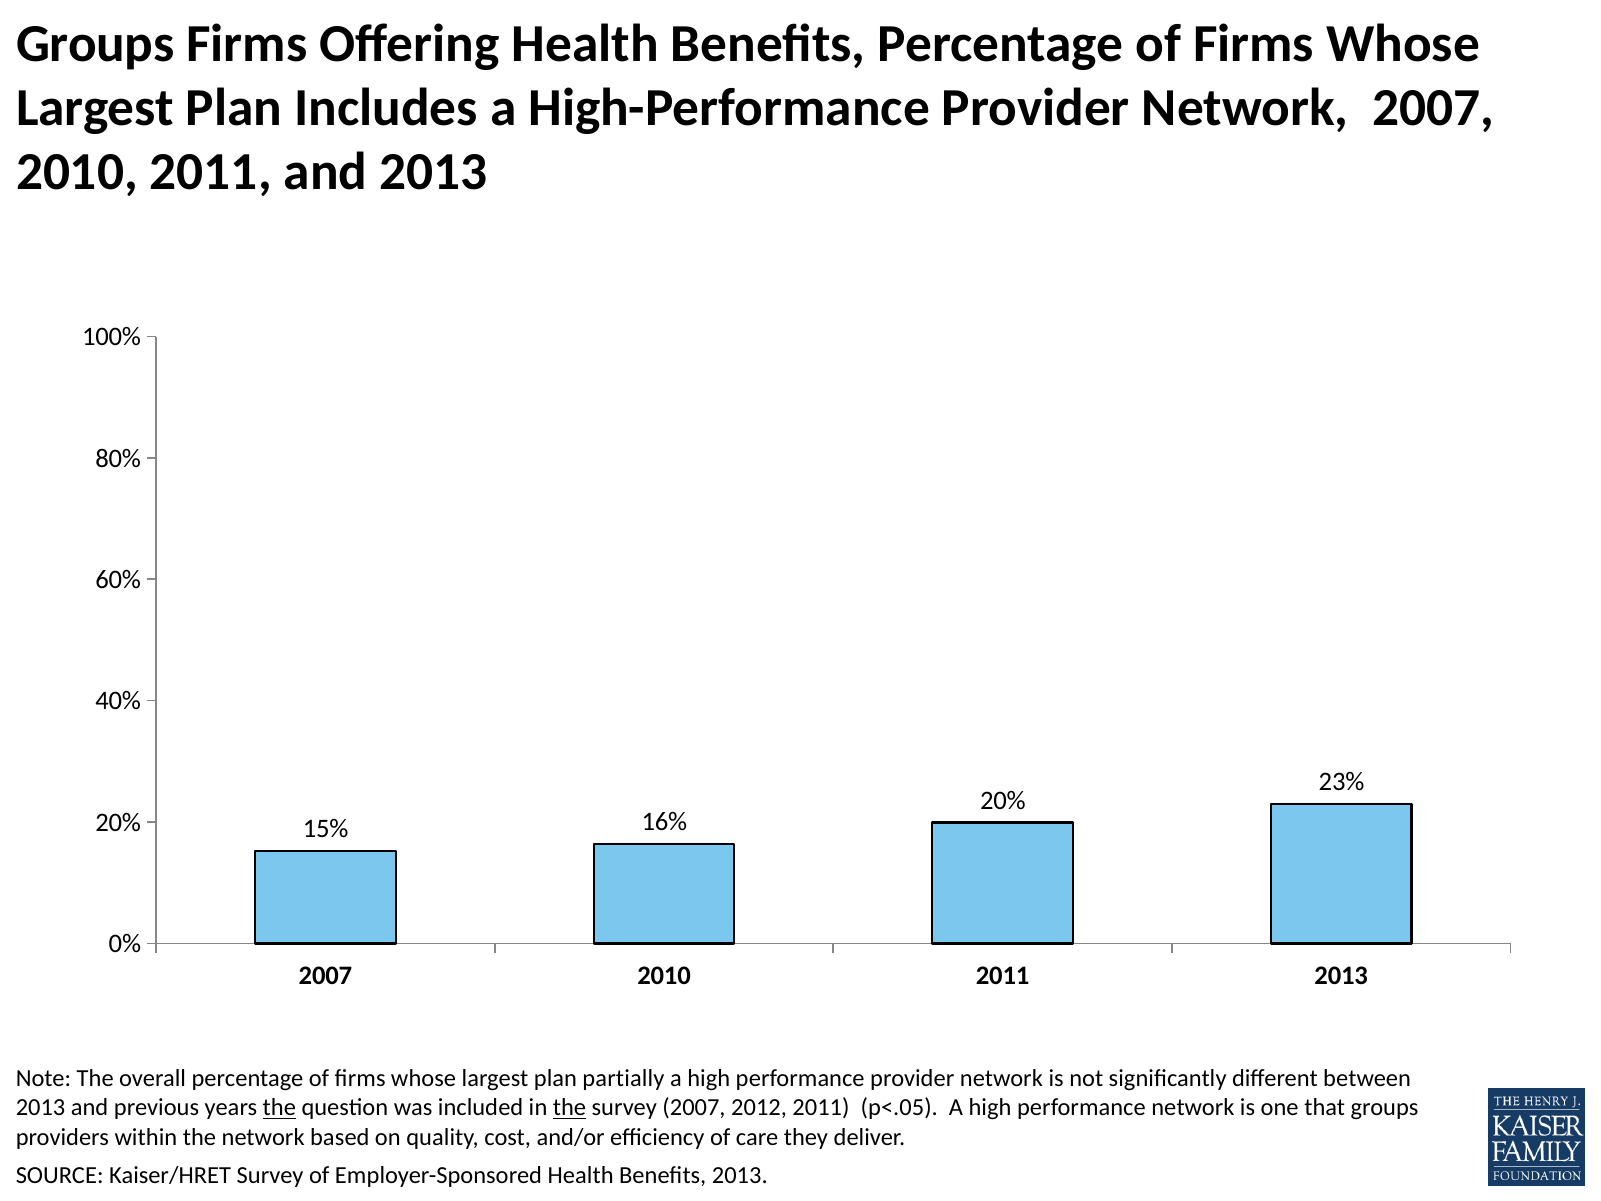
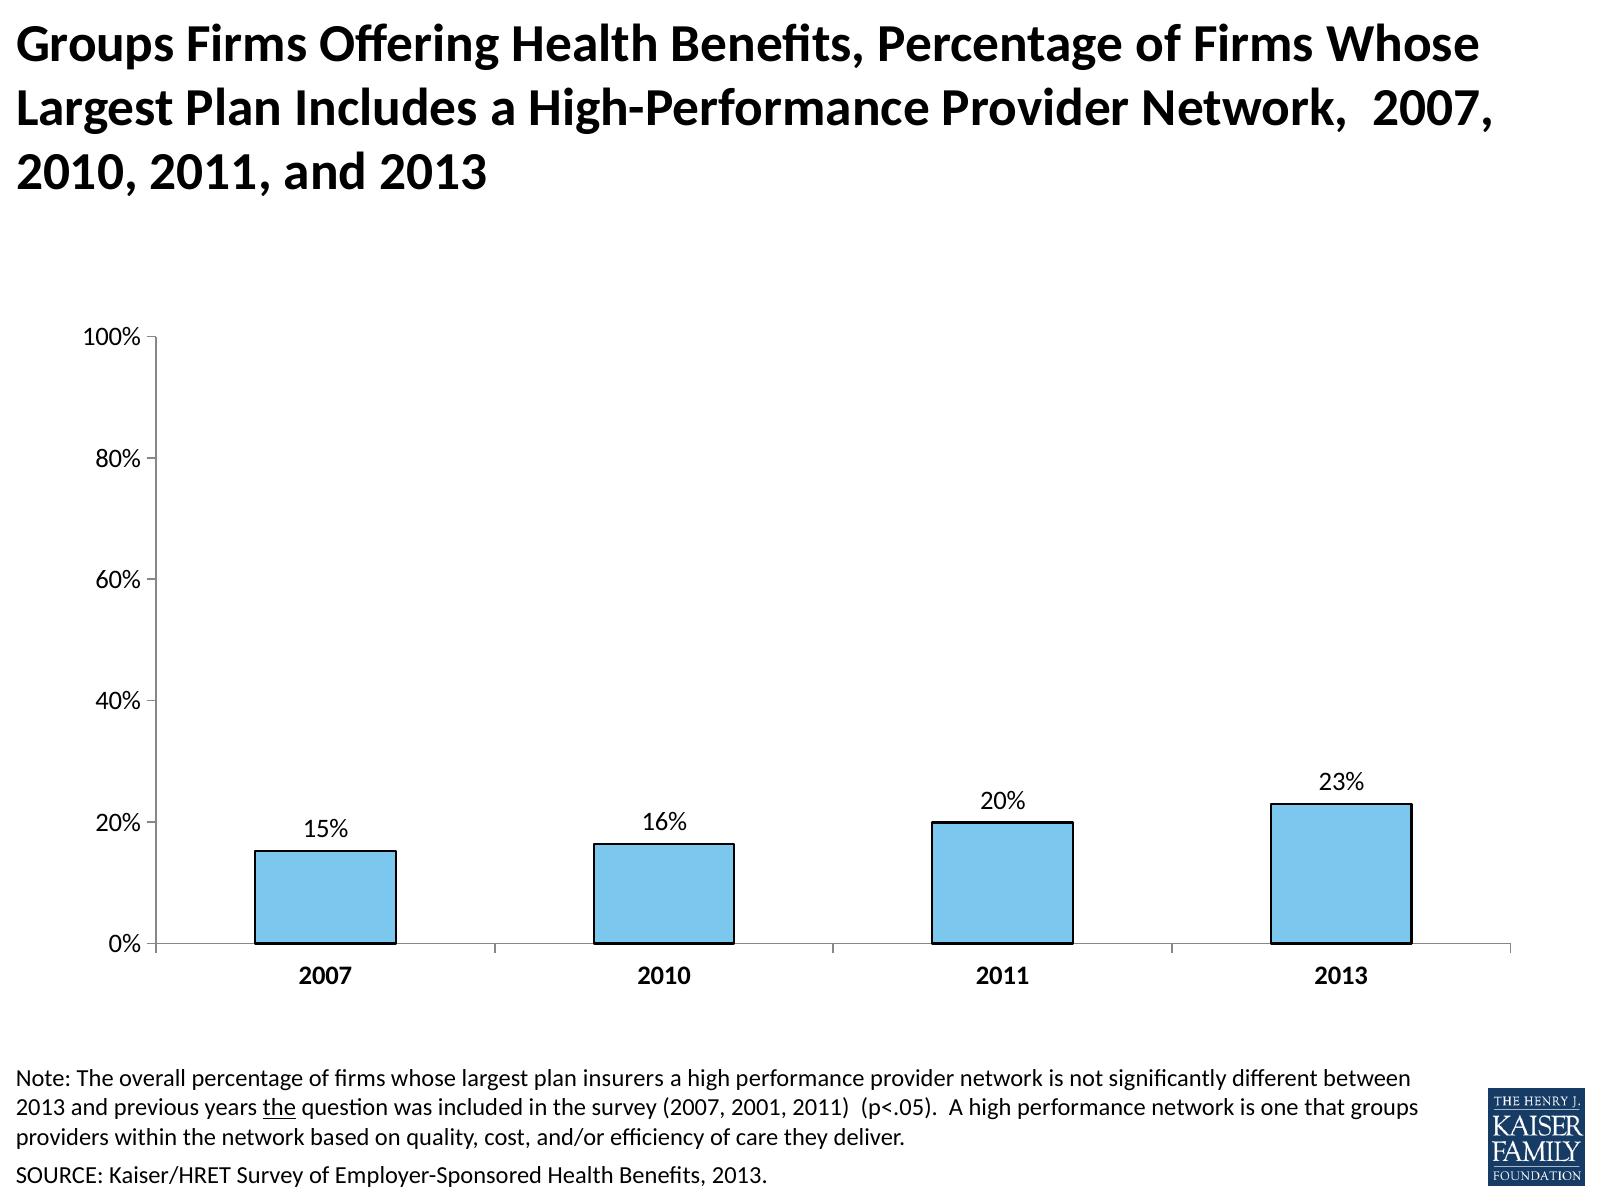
partially: partially -> insurers
the at (569, 1108) underline: present -> none
2012: 2012 -> 2001
